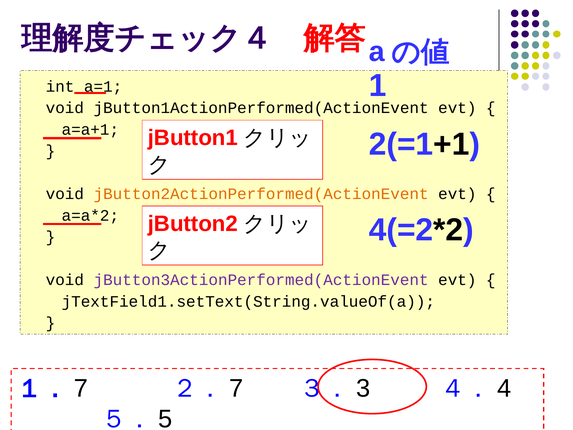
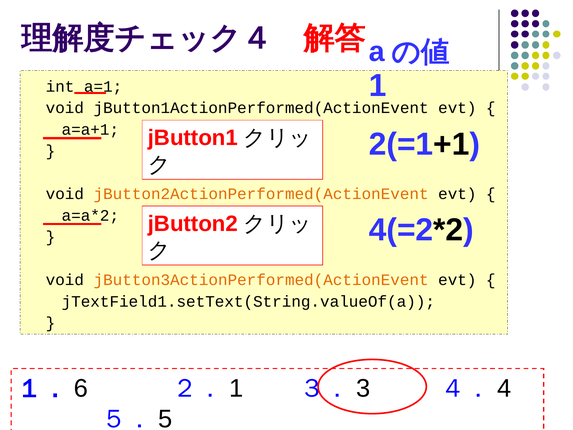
jButton3ActionPerformed(ActionEvent colour: purple -> orange
7 at (81, 388): 7 -> 6
7 at (236, 388): 7 -> 1
